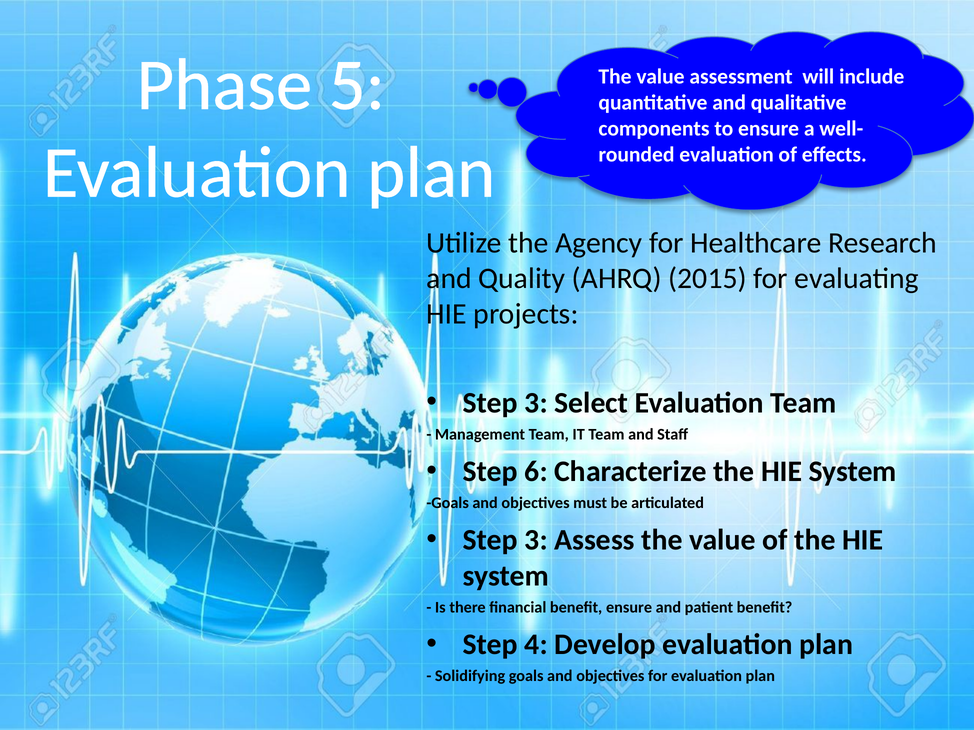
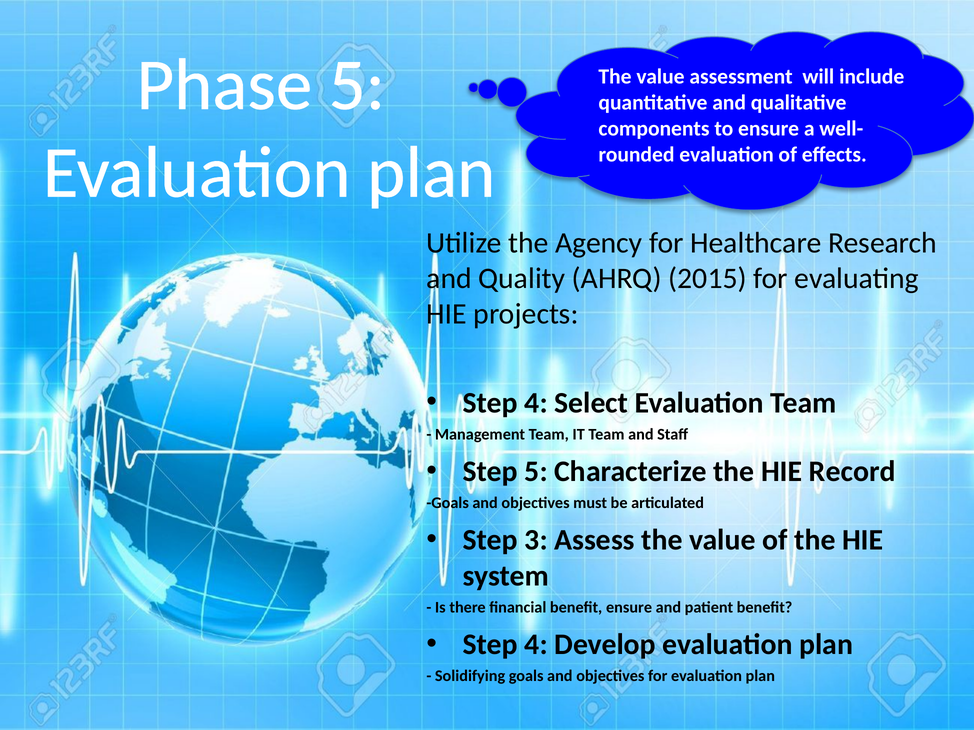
3 at (536, 403): 3 -> 4
Step 6: 6 -> 5
Characterize the HIE System: System -> Record
